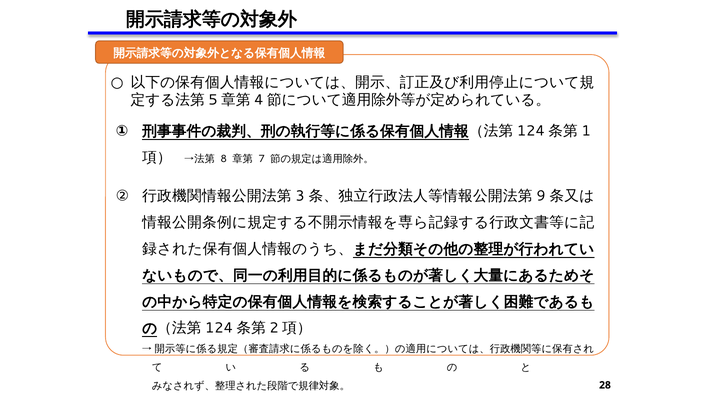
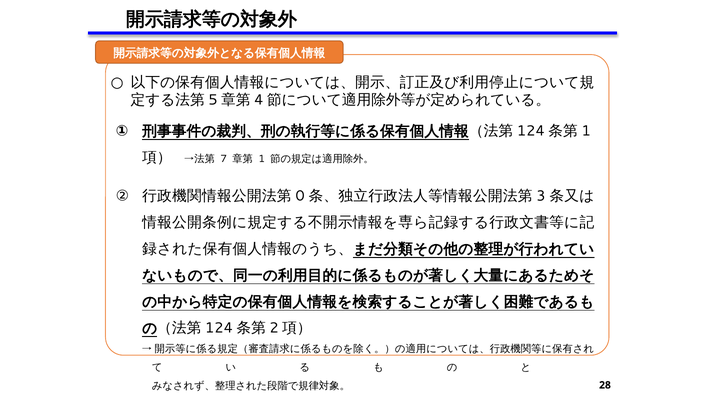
8: 8 -> 7
7: 7 -> 1
3: 3 -> 0
9: 9 -> 3
